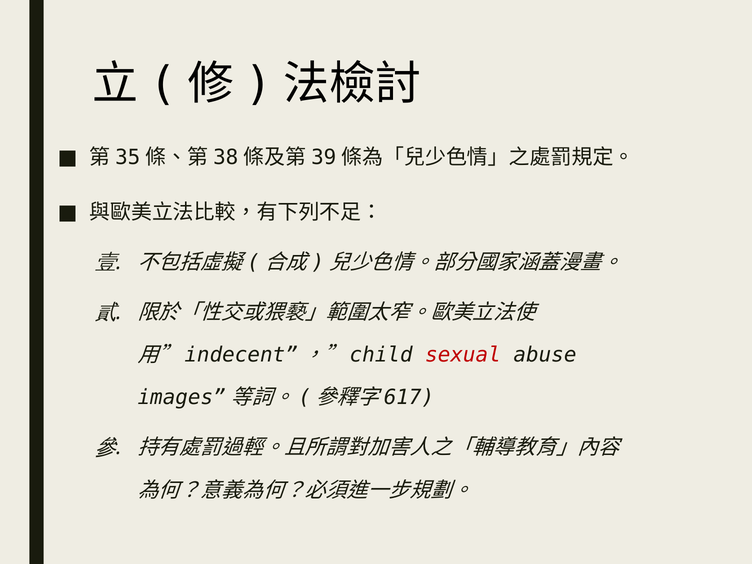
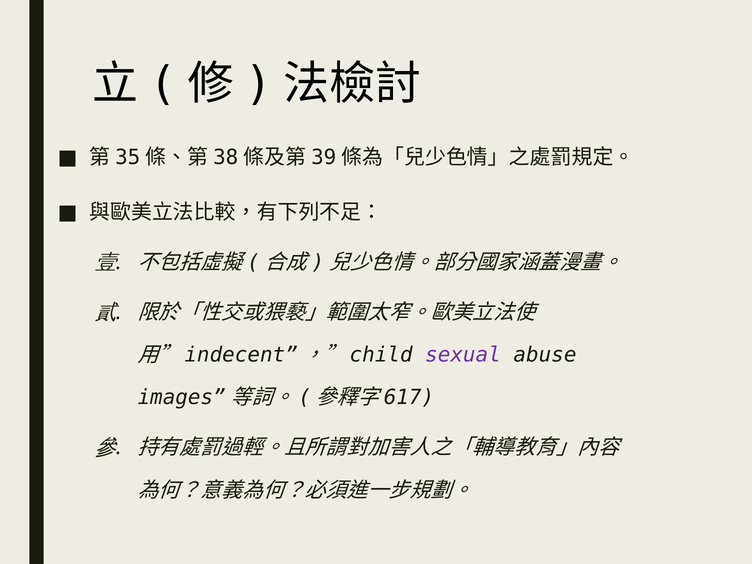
sexual colour: red -> purple
